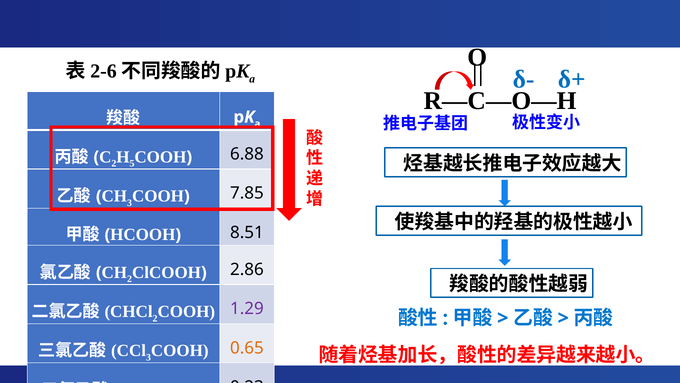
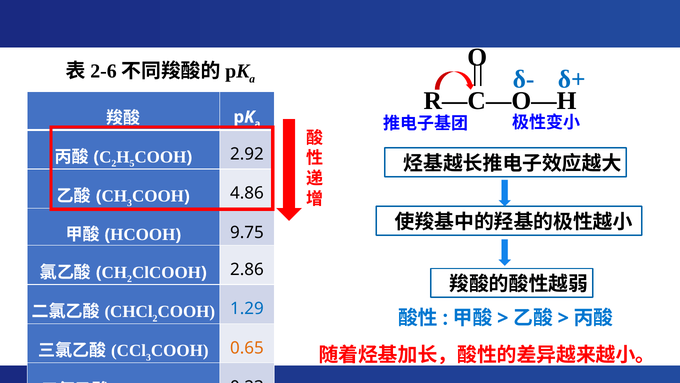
6.88: 6.88 -> 2.92
7.85: 7.85 -> 4.86
8.51: 8.51 -> 9.75
1.29 colour: purple -> blue
